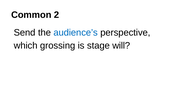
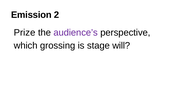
Common: Common -> Emission
Send: Send -> Prize
audience’s colour: blue -> purple
